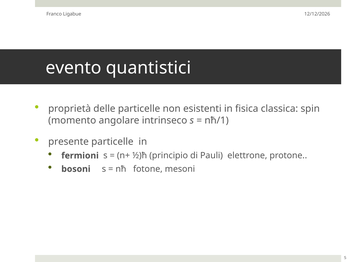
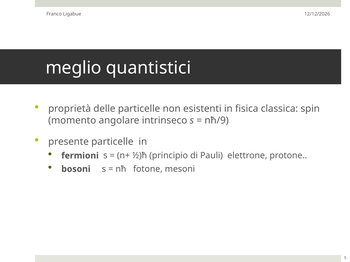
evento: evento -> meglio
nħ/1: nħ/1 -> nħ/9
